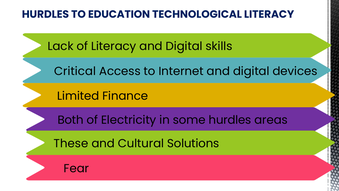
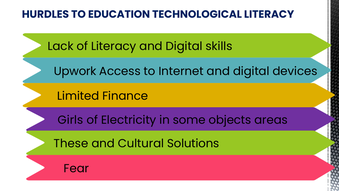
Critical: Critical -> Upwork
Both: Both -> Girls
some hurdles: hurdles -> objects
